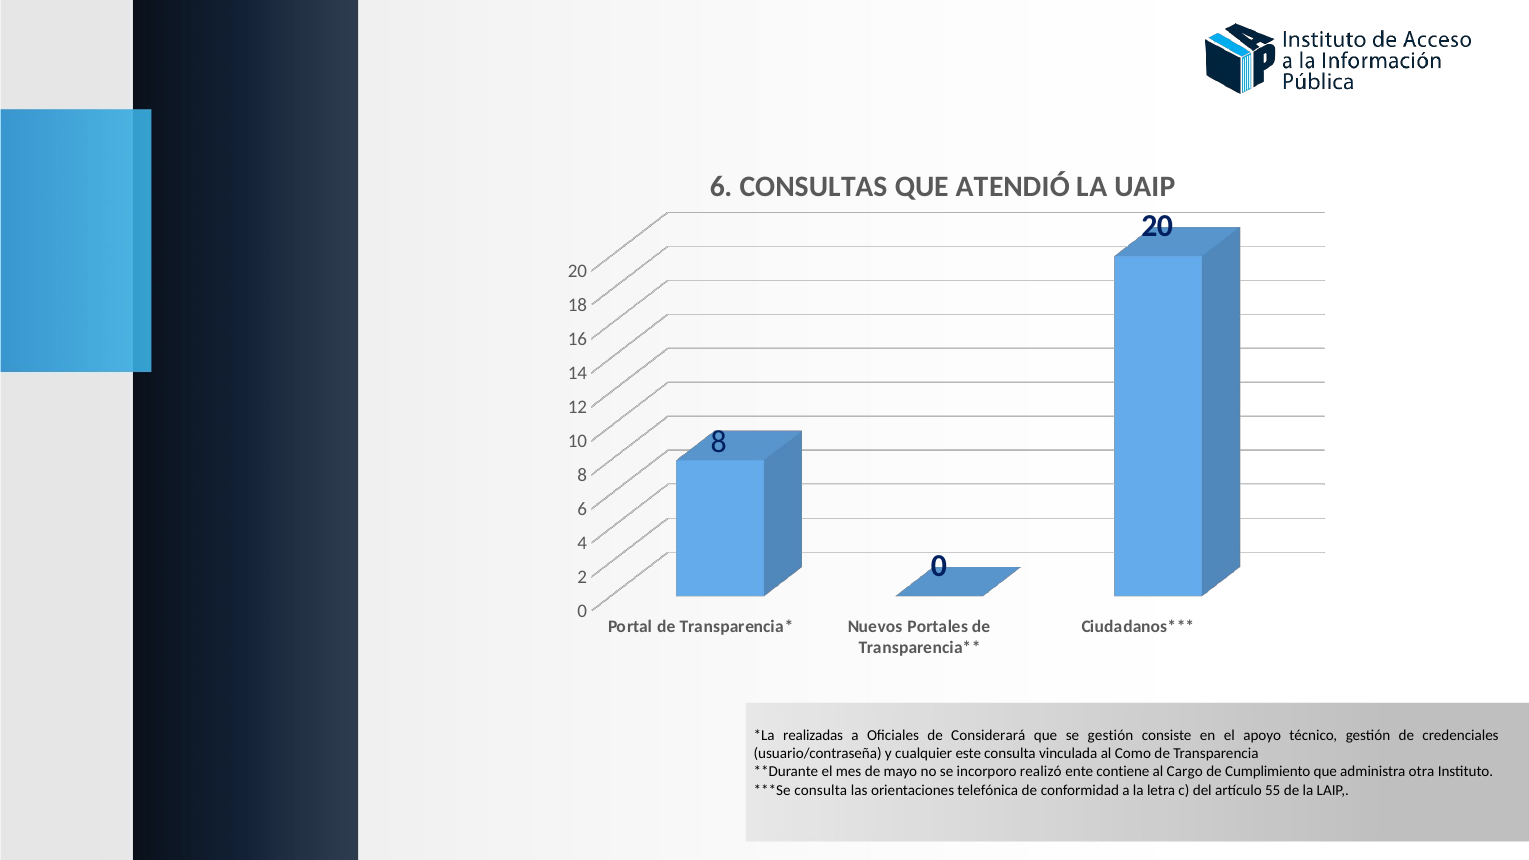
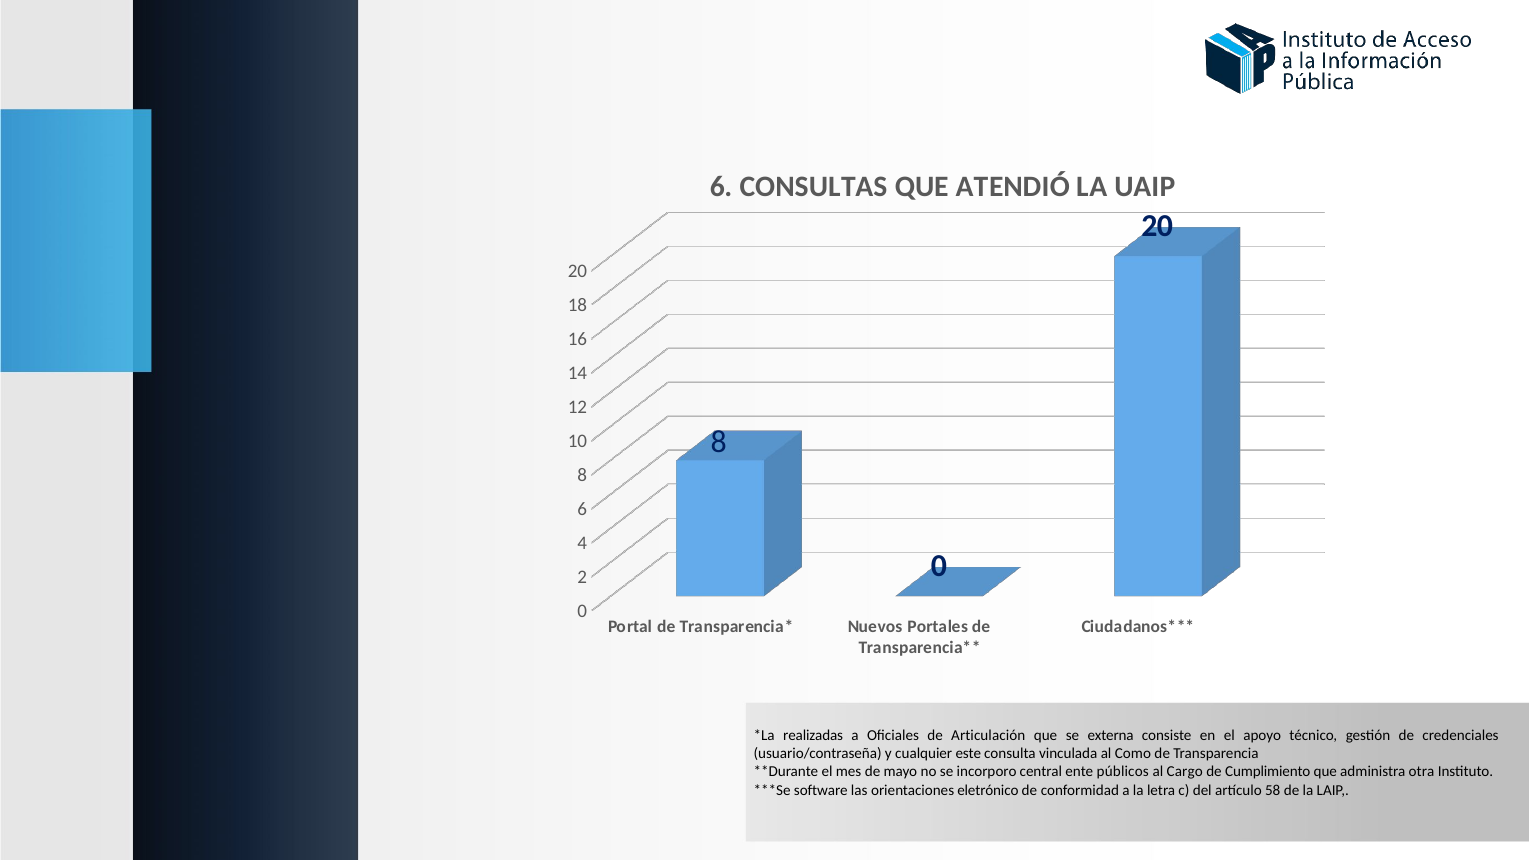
Considerará: Considerará -> Articulación
se gestión: gestión -> externa
realizó: realizó -> central
contiene: contiene -> públicos
consulta at (821, 790): consulta -> software
telefónica: telefónica -> eletrónico
55: 55 -> 58
